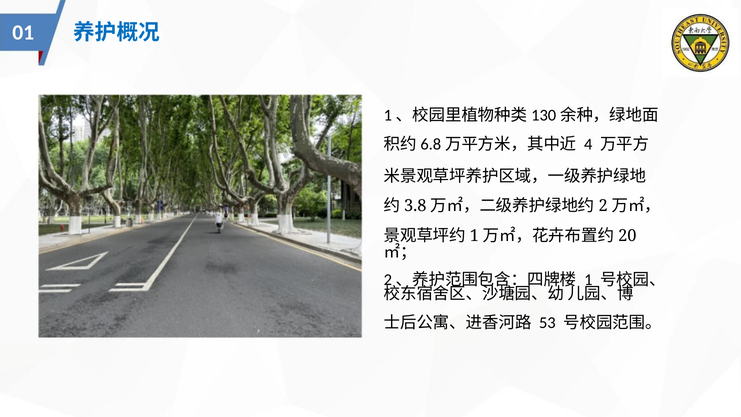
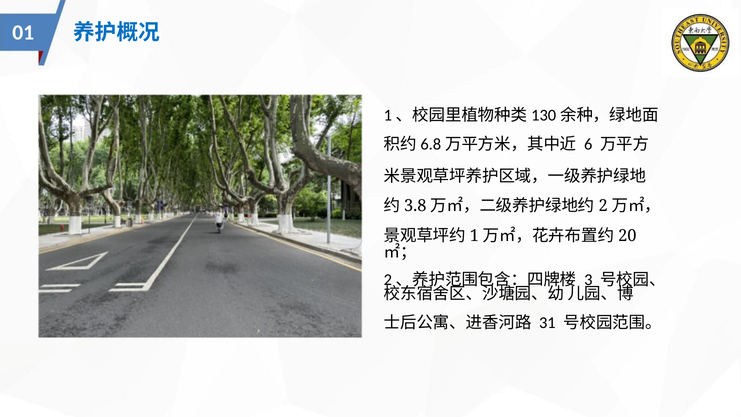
4: 4 -> 6
1: 1 -> 3
53: 53 -> 31
